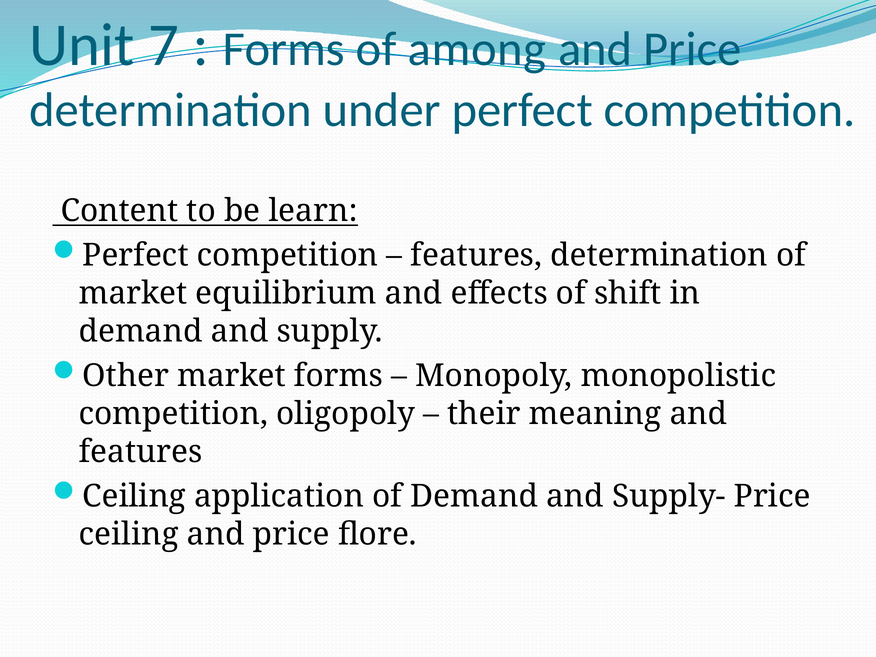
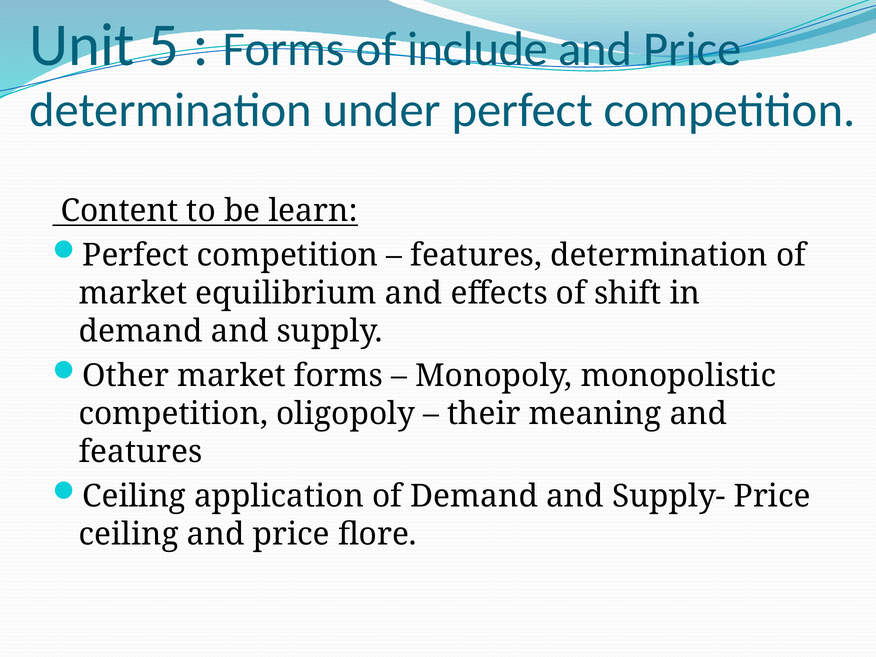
7: 7 -> 5
among: among -> include
